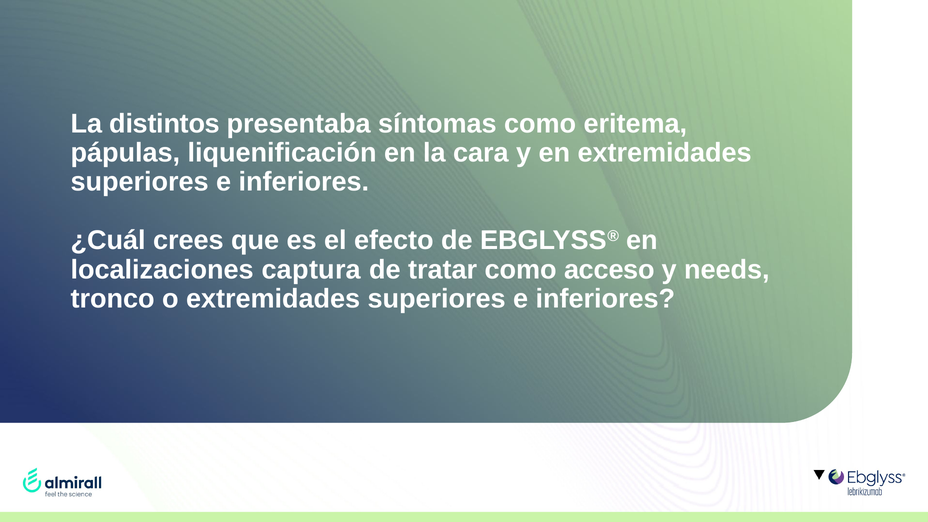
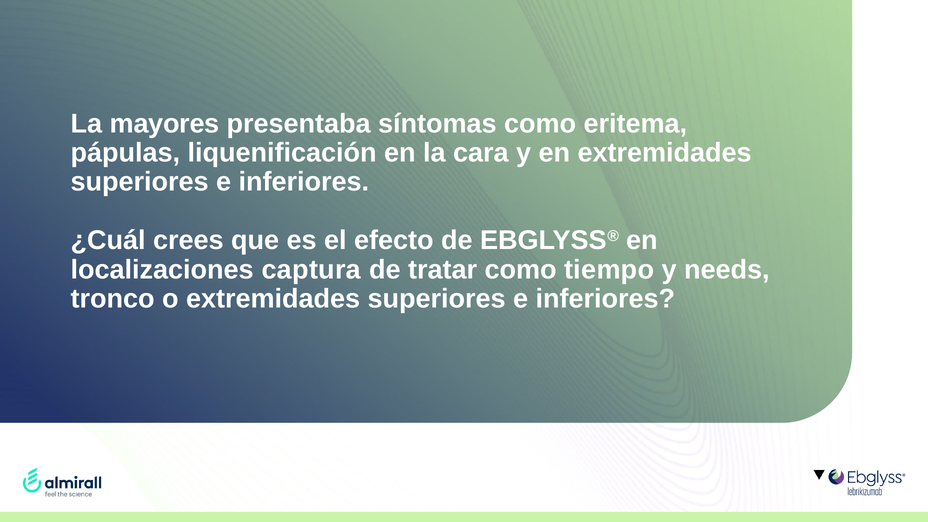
distintos: distintos -> mayores
acceso: acceso -> tiempo
